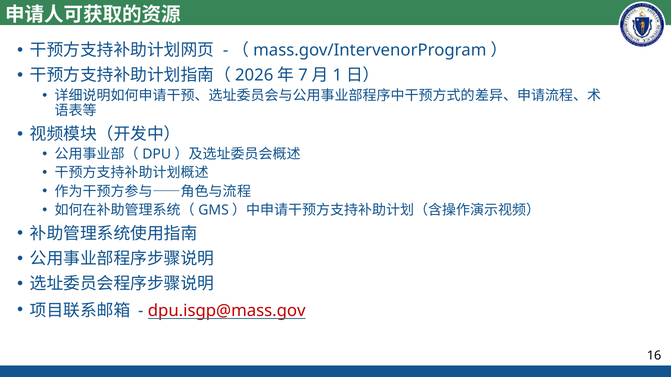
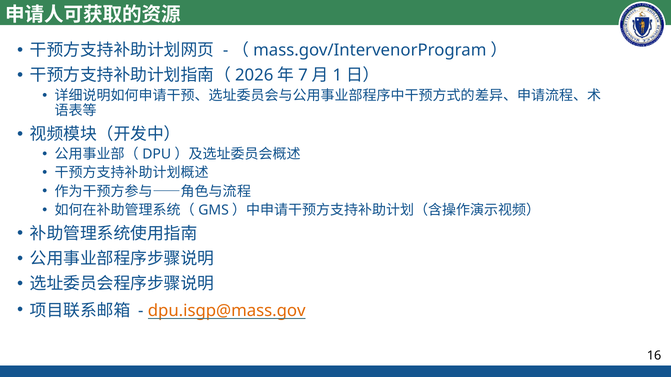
dpu.isgp@mass.gov colour: red -> orange
